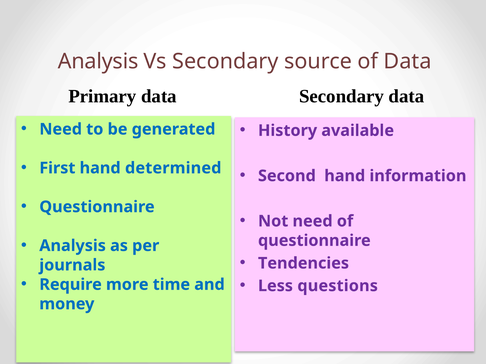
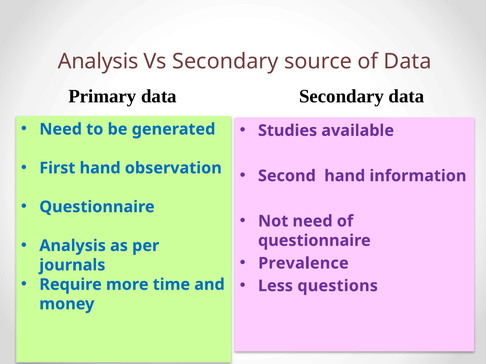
History: History -> Studies
determined: determined -> observation
Tendencies: Tendencies -> Prevalence
